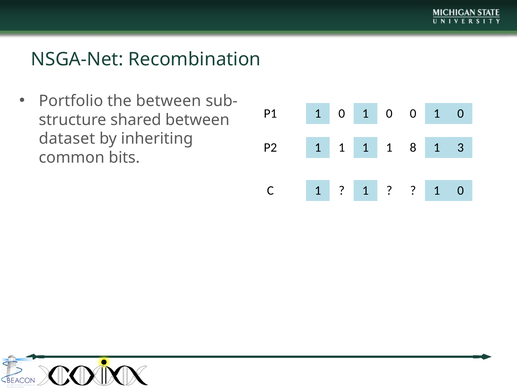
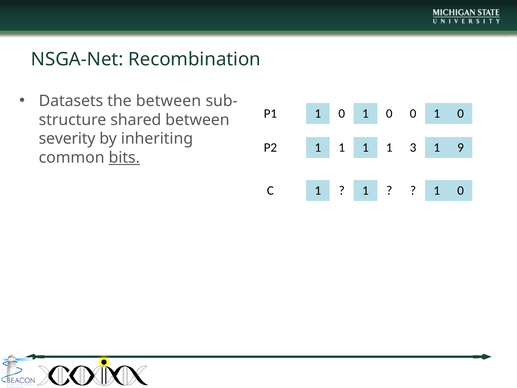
Portfolio: Portfolio -> Datasets
dataset: dataset -> severity
8: 8 -> 3
3: 3 -> 9
bits underline: none -> present
